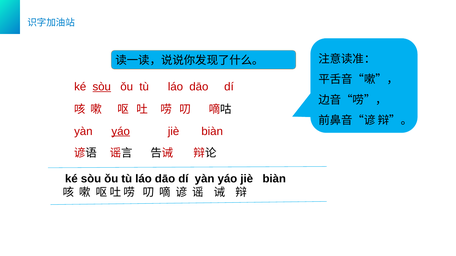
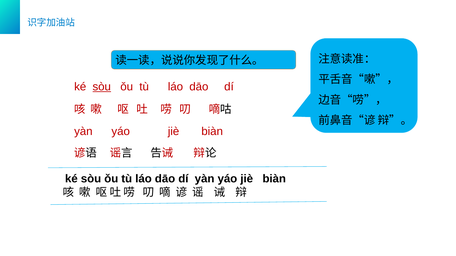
yáo at (121, 132) underline: present -> none
